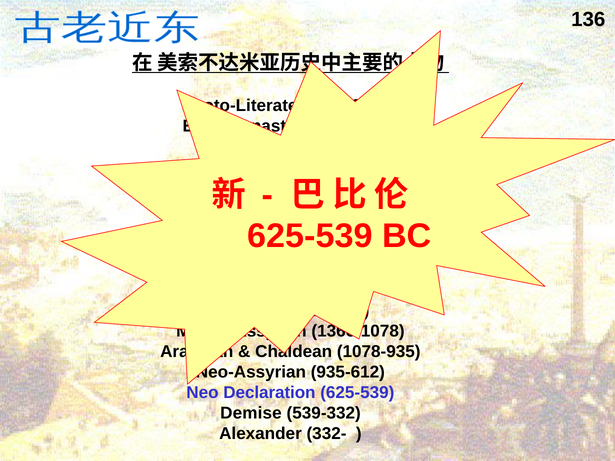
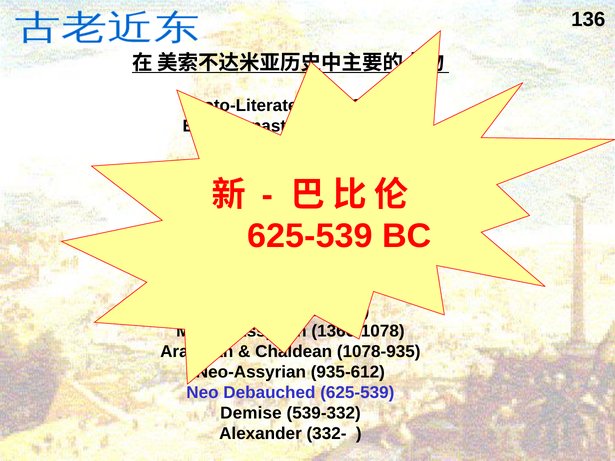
Declaration: Declaration -> Debauched
